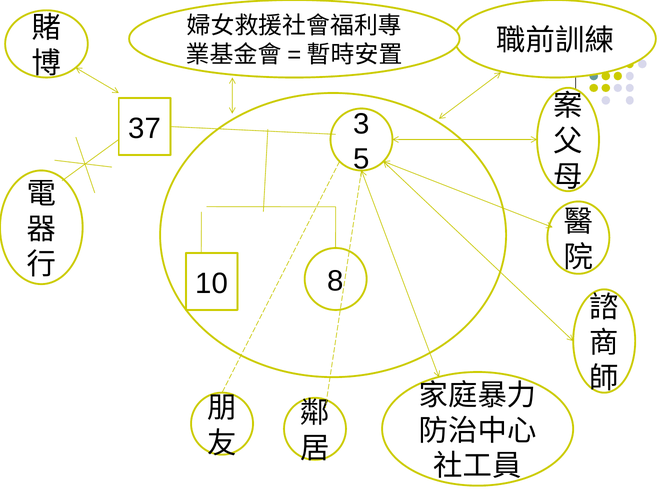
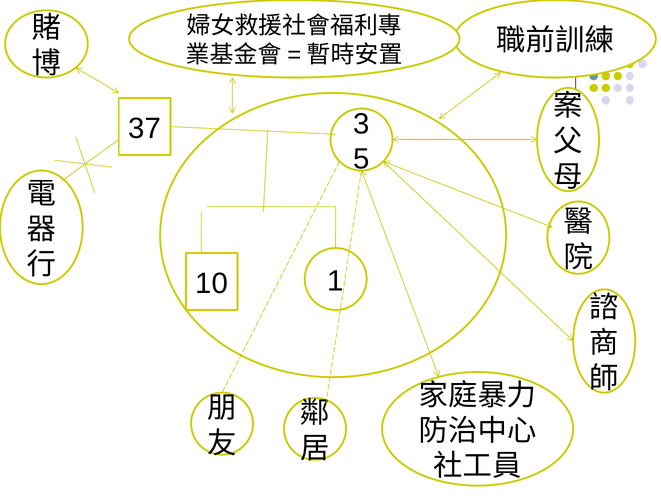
8: 8 -> 1
